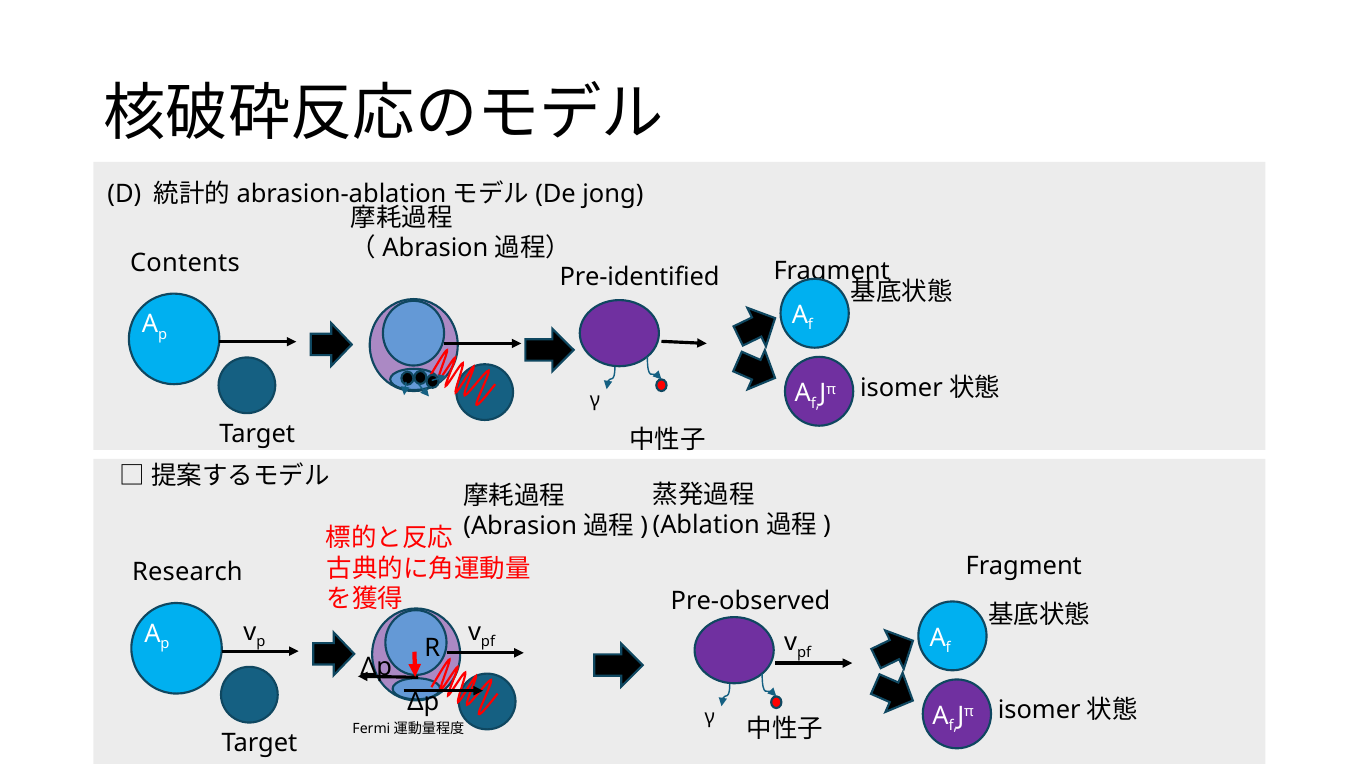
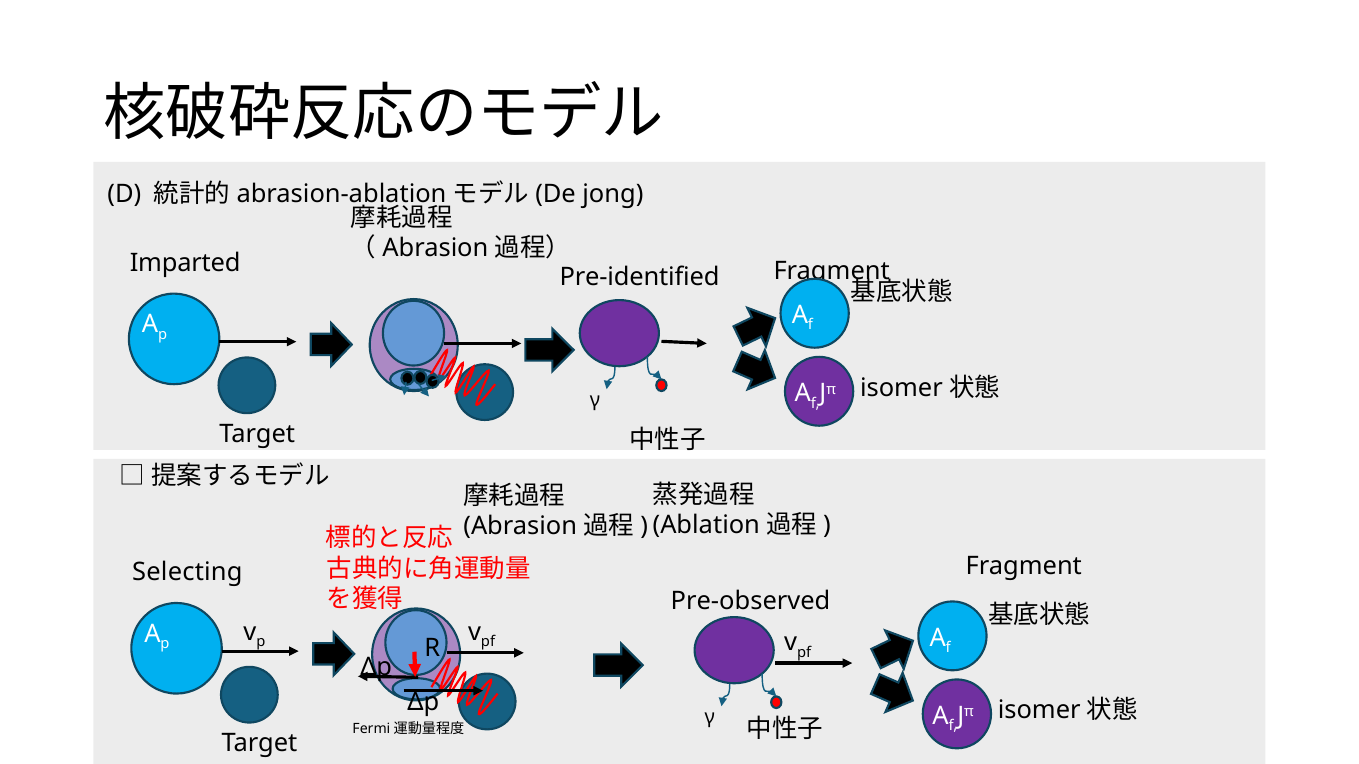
Contents: Contents -> Imparted
Research: Research -> Selecting
